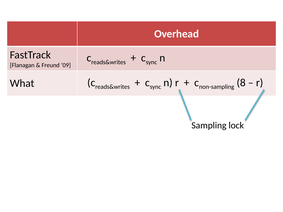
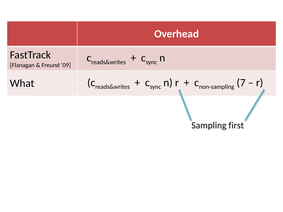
8: 8 -> 7
lock: lock -> first
